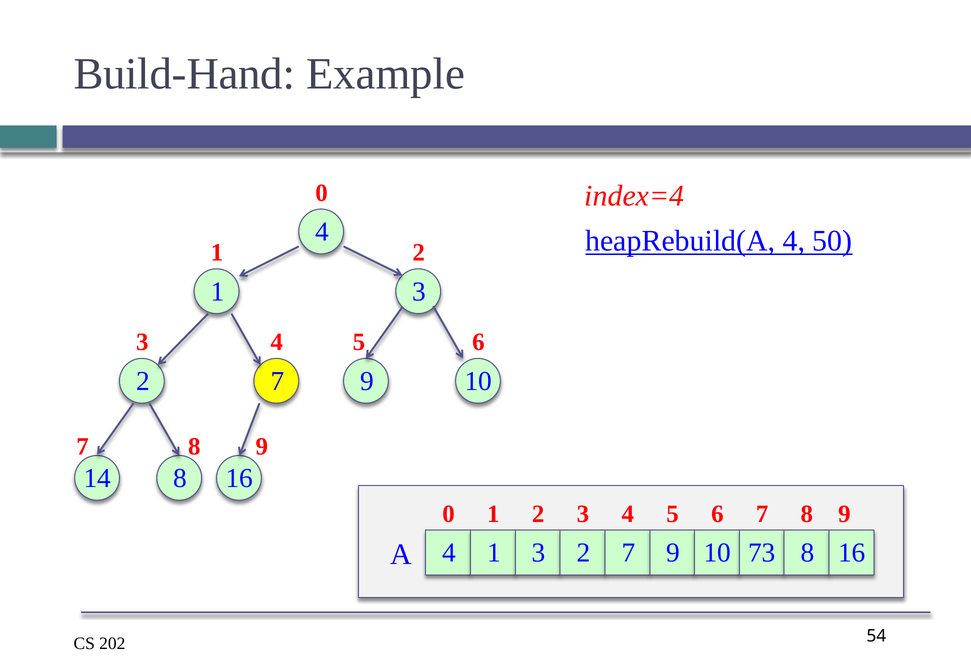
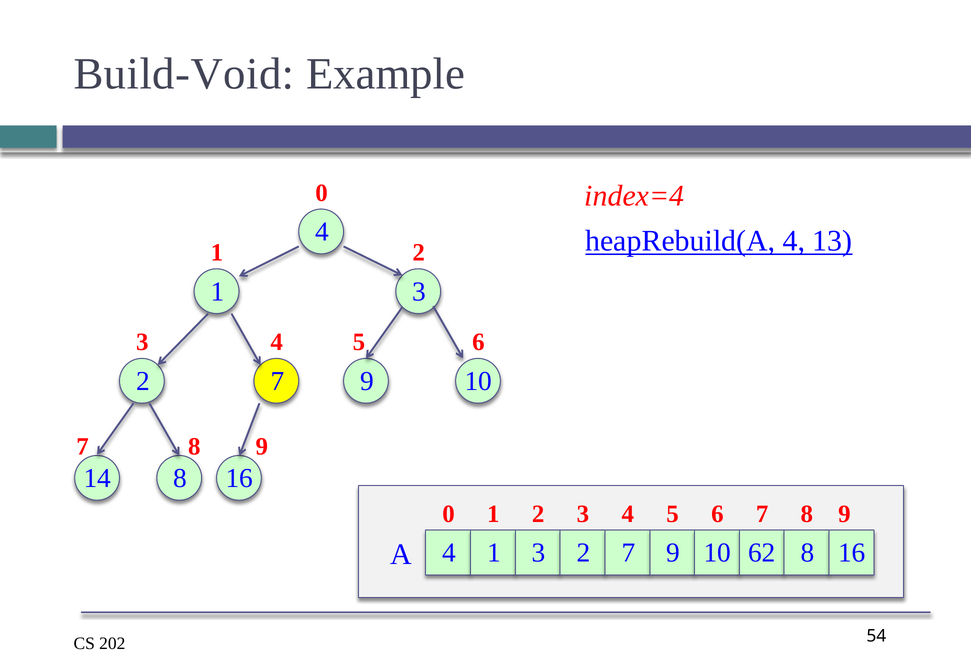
Build-Hand: Build-Hand -> Build-Void
50: 50 -> 13
73: 73 -> 62
